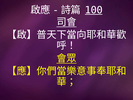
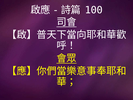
100 underline: present -> none
